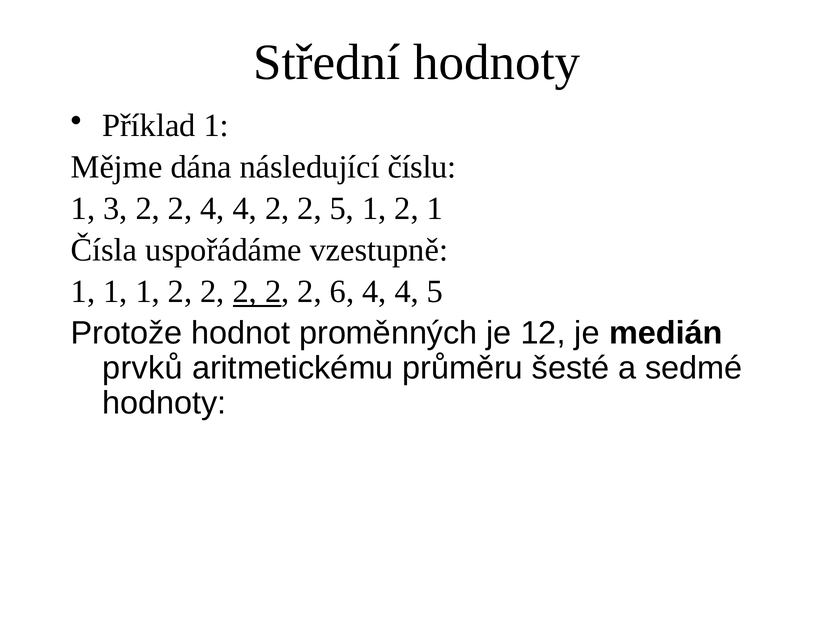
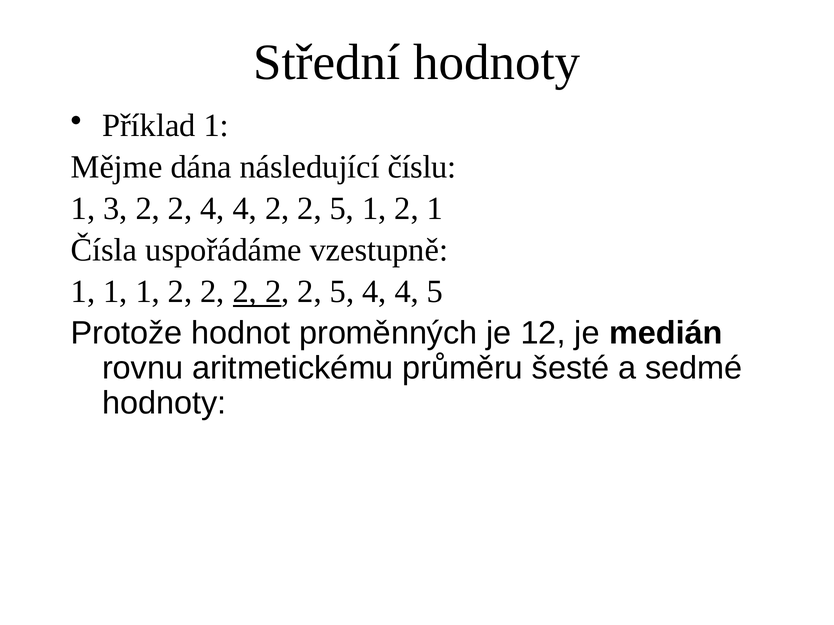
2 2 2 6: 6 -> 5
prvků: prvků -> rovnu
